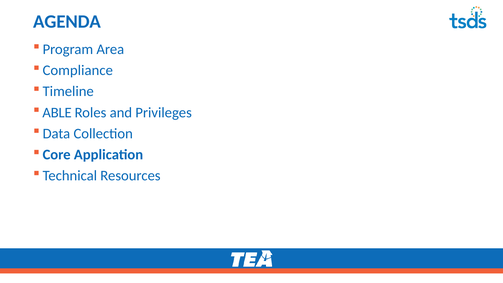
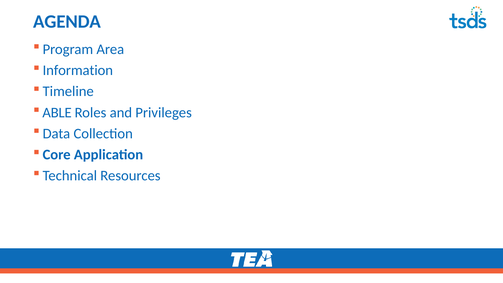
Compliance: Compliance -> Information
